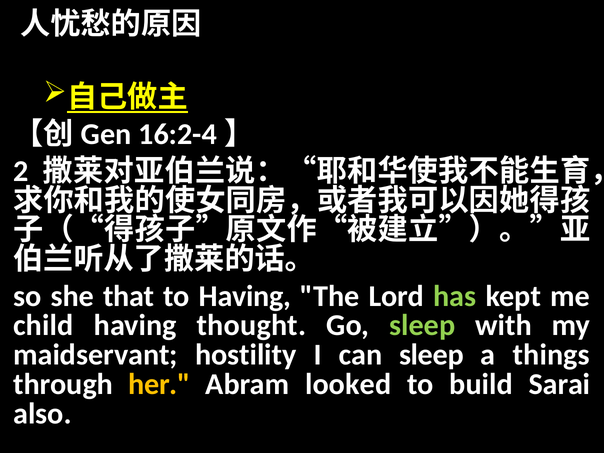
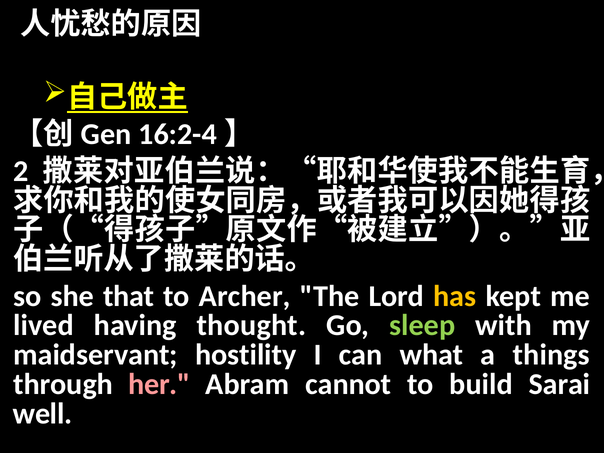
to Having: Having -> Archer
has colour: light green -> yellow
child: child -> lived
can sleep: sleep -> what
her colour: yellow -> pink
looked: looked -> cannot
also: also -> well
